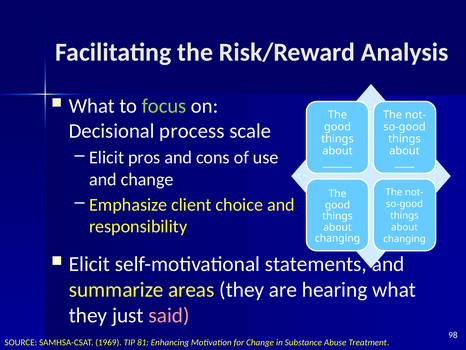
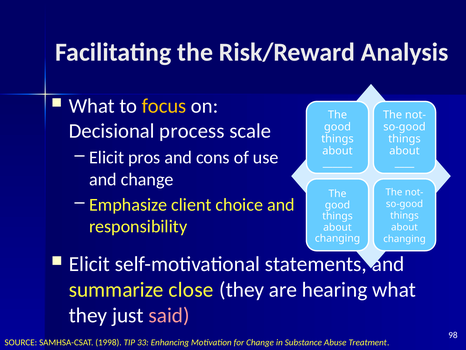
focus colour: light green -> yellow
areas: areas -> close
1969: 1969 -> 1998
81: 81 -> 33
